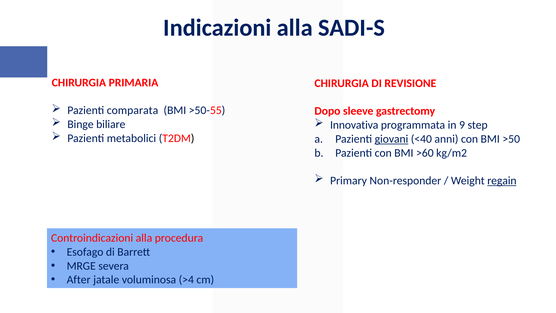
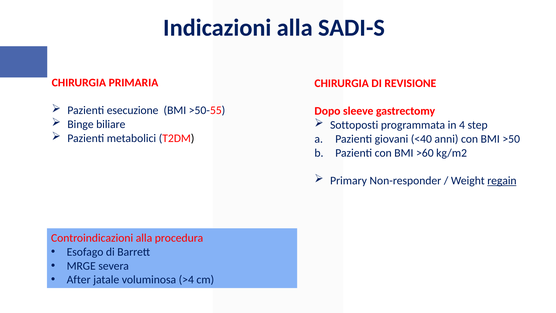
comparata: comparata -> esecuzione
Innovativa: Innovativa -> Sottoposti
9: 9 -> 4
giovani underline: present -> none
